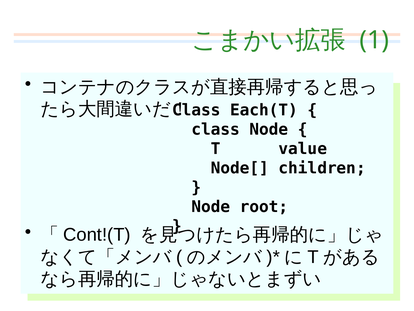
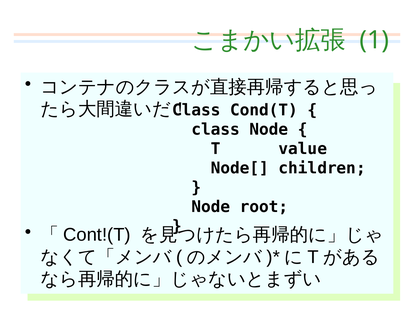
Each(T: Each(T -> Cond(T
